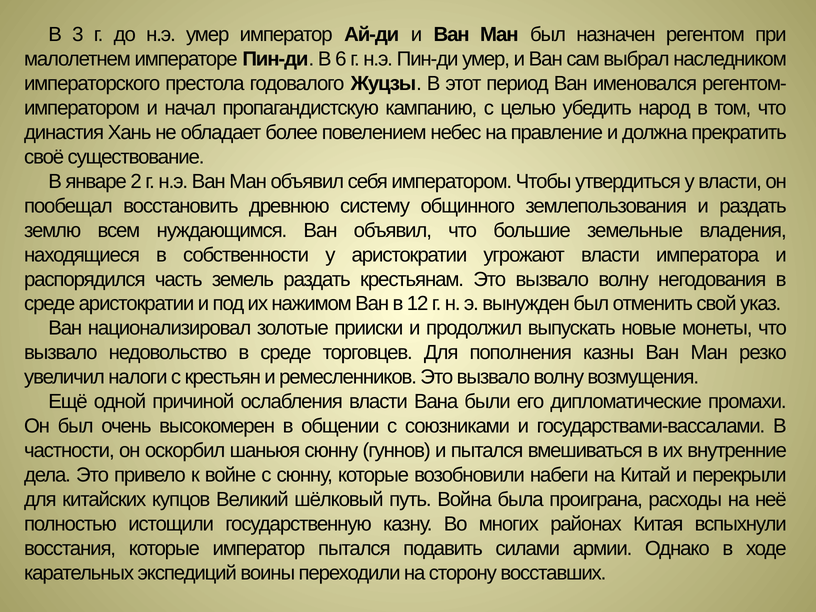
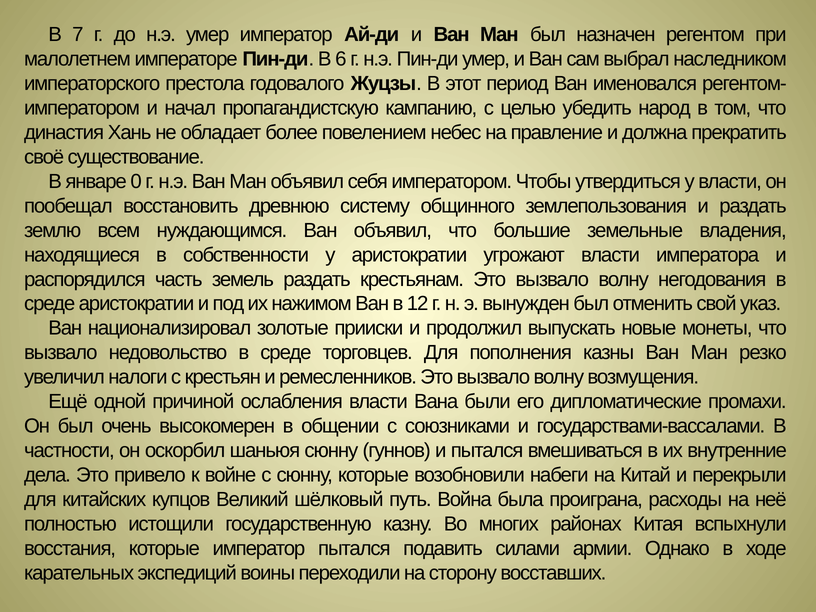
3: 3 -> 7
2: 2 -> 0
